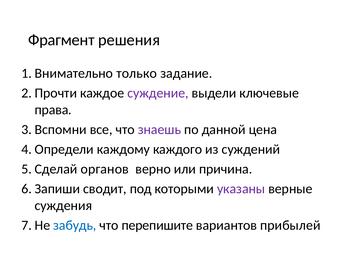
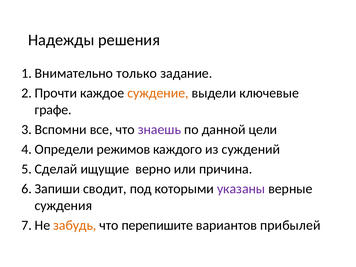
Фрагмент: Фрагмент -> Надежды
суждение colour: purple -> orange
права: права -> графе
цена: цена -> цели
каждому: каждому -> режимов
органов: органов -> ищущие
забудь colour: blue -> orange
